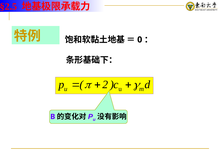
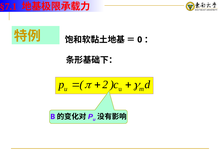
§2.5: §2.5 -> §7.1
